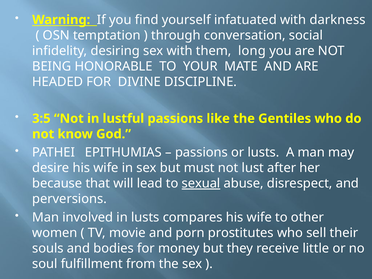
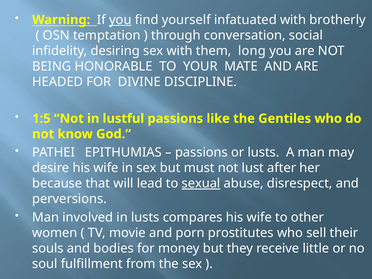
you at (120, 20) underline: none -> present
darkness: darkness -> brotherly
3:5: 3:5 -> 1:5
